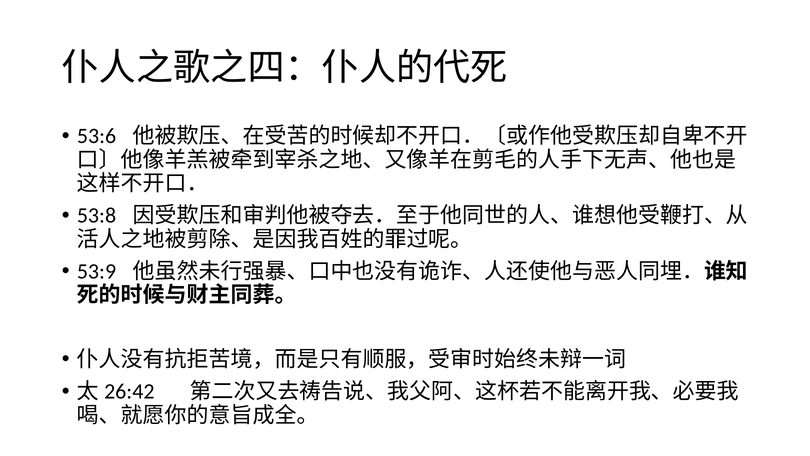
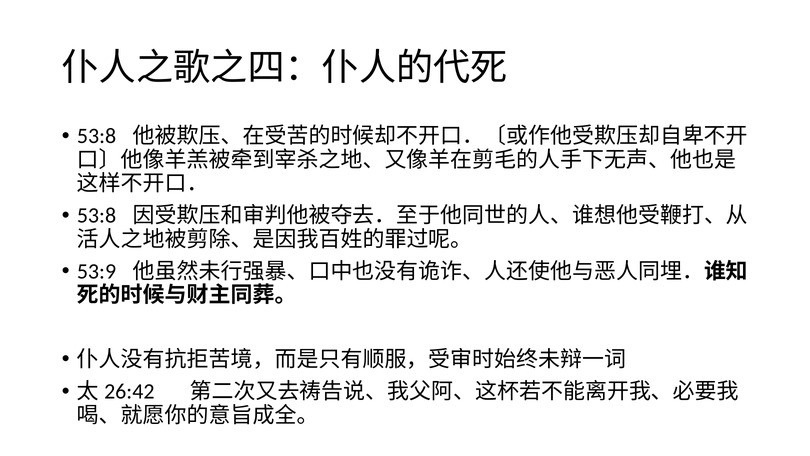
53:6 at (97, 136): 53:6 -> 53:8
